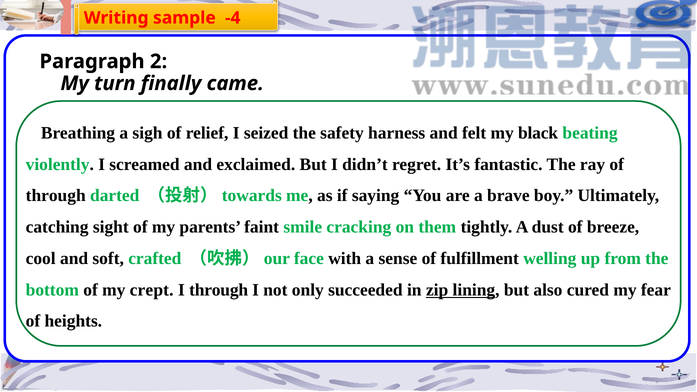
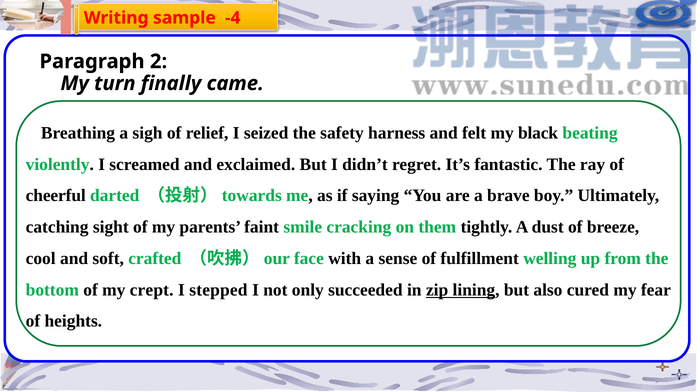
through at (56, 196): through -> cheerful
I through: through -> stepped
